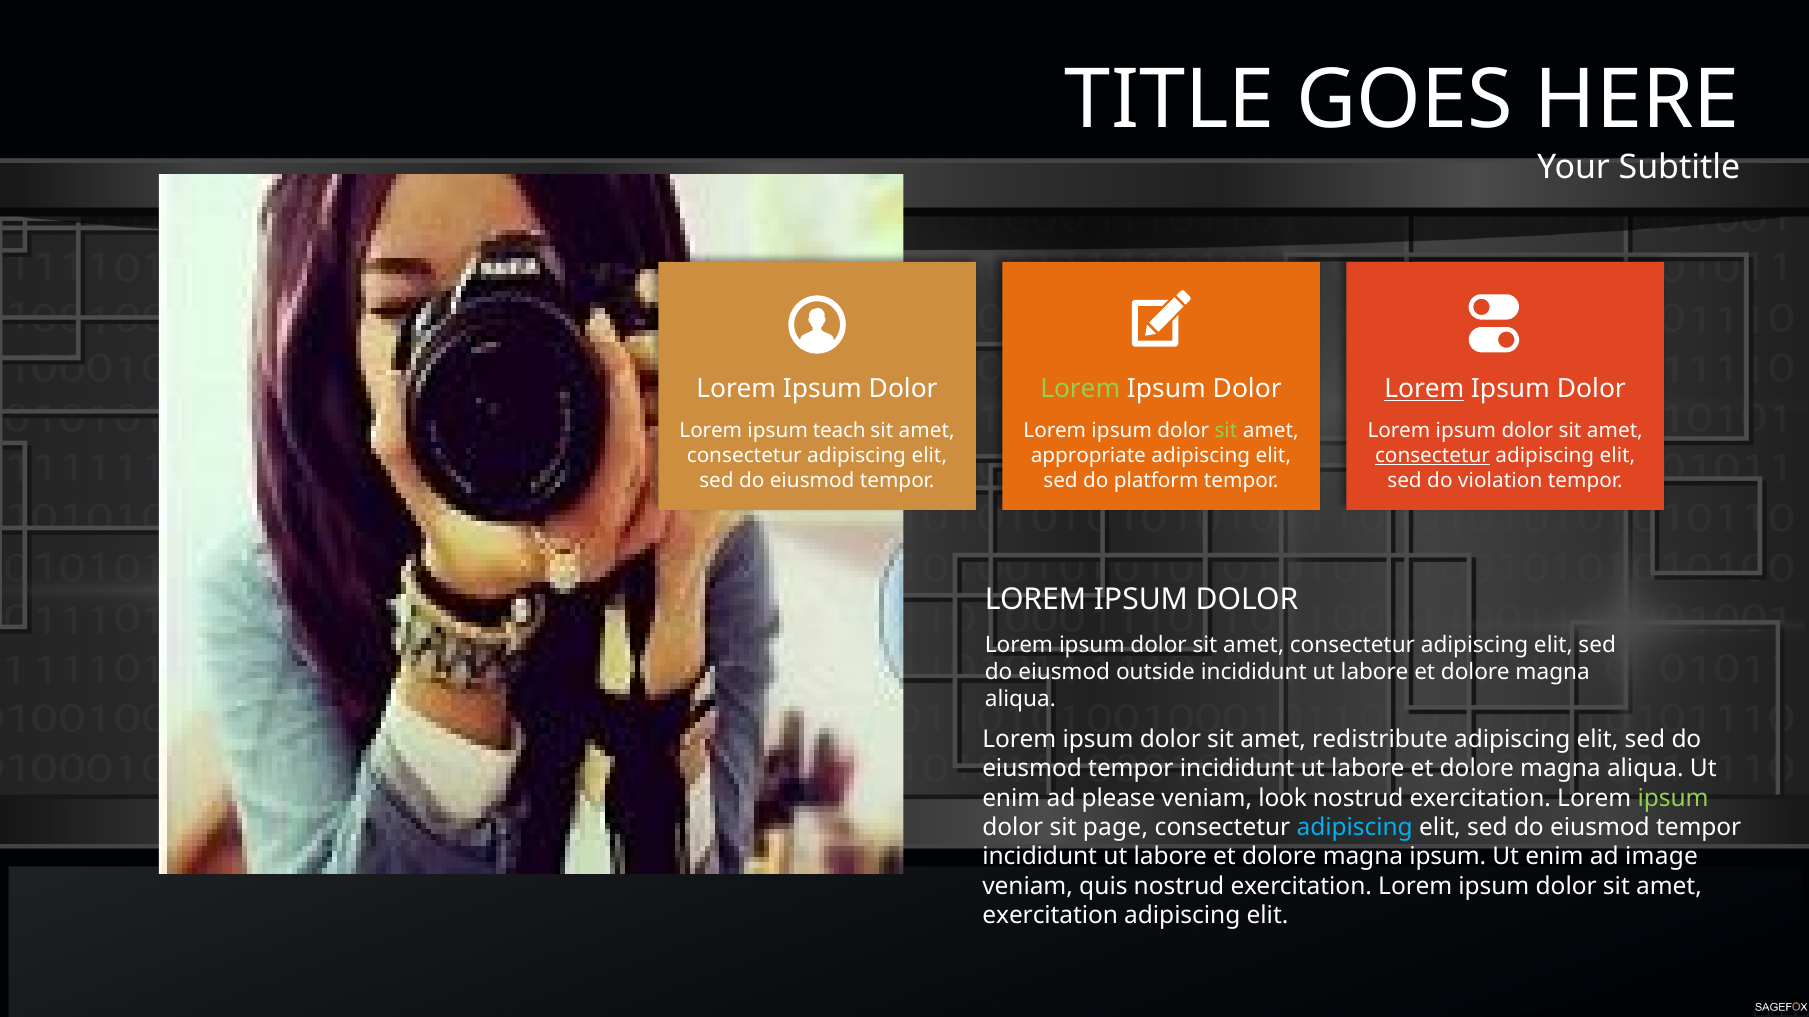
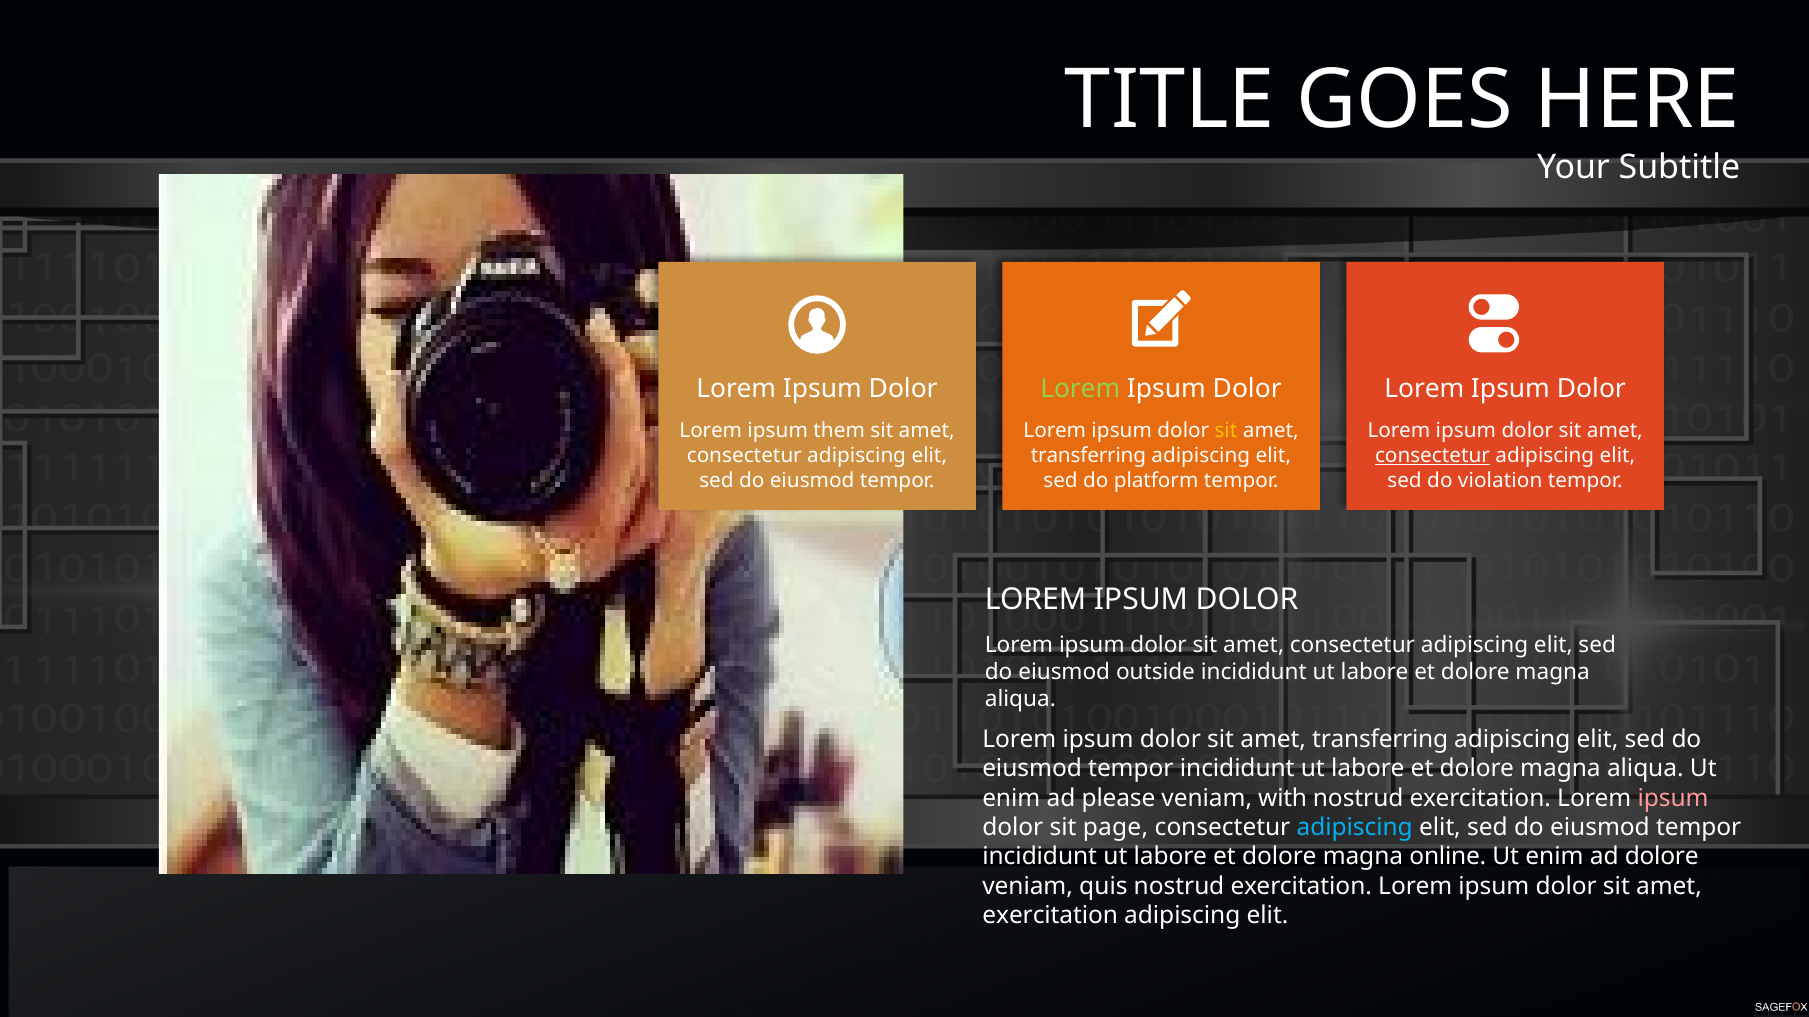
Lorem at (1424, 389) underline: present -> none
teach: teach -> them
sit at (1226, 431) colour: light green -> yellow
appropriate at (1088, 456): appropriate -> transferring
redistribute at (1380, 740): redistribute -> transferring
look: look -> with
ipsum at (1673, 798) colour: light green -> pink
magna ipsum: ipsum -> online
ad image: image -> dolore
